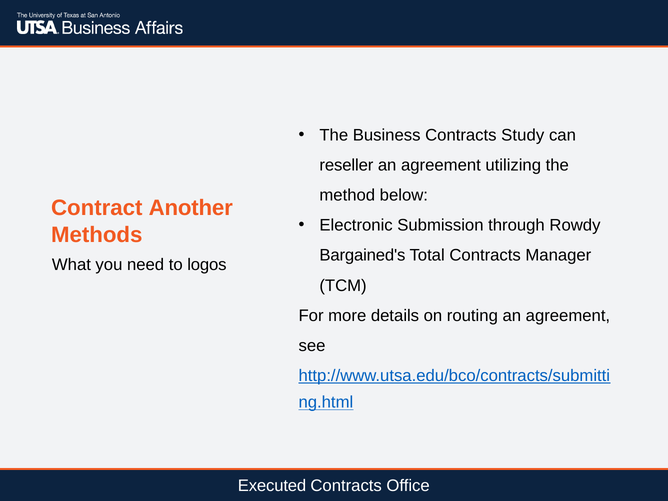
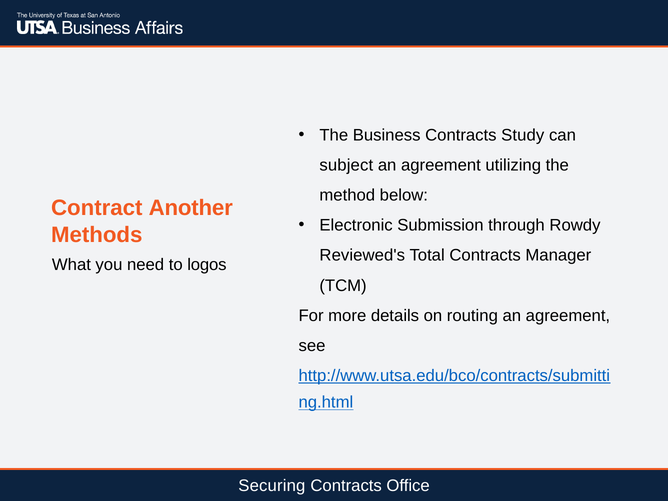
reseller: reseller -> subject
Bargained's: Bargained's -> Reviewed's
Executed: Executed -> Securing
